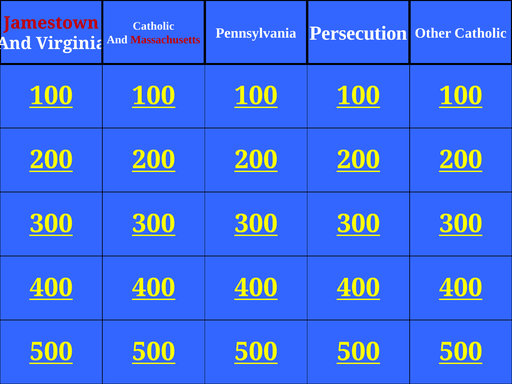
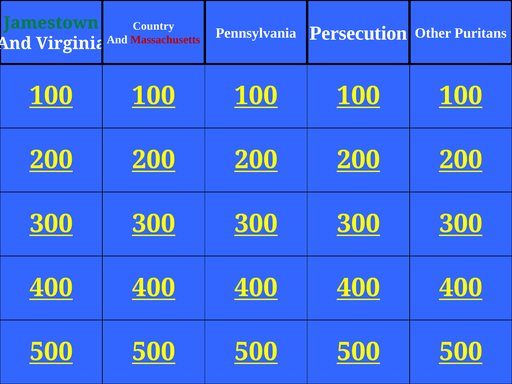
Jamestown colour: red -> green
Catholic at (154, 26): Catholic -> Country
Other Catholic: Catholic -> Puritans
